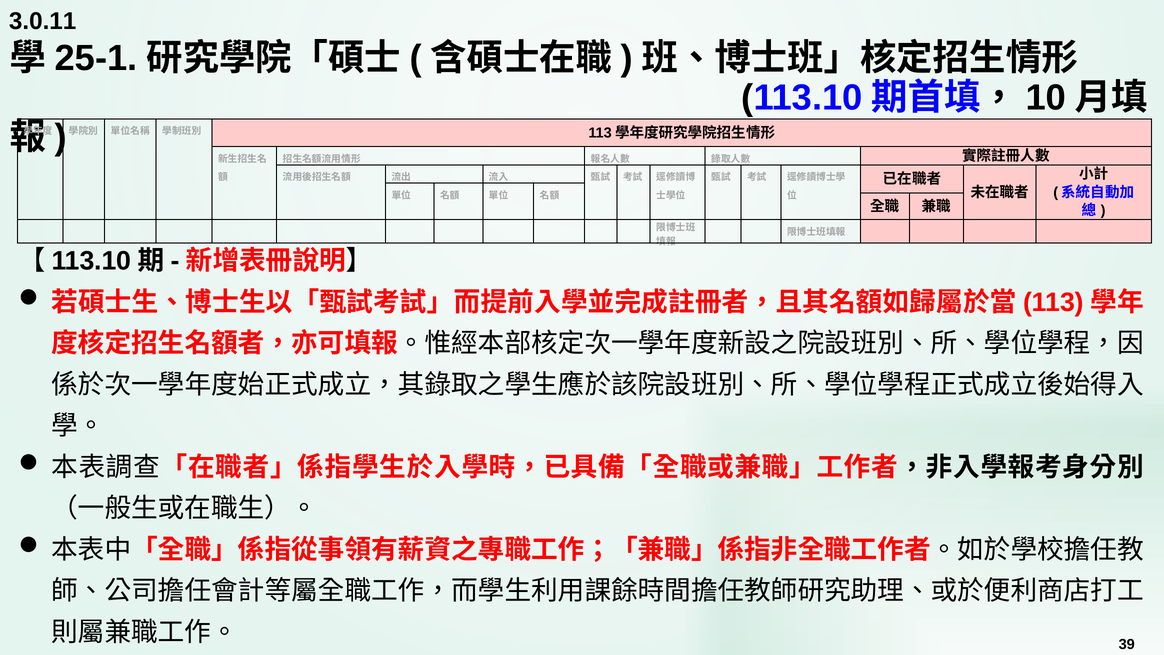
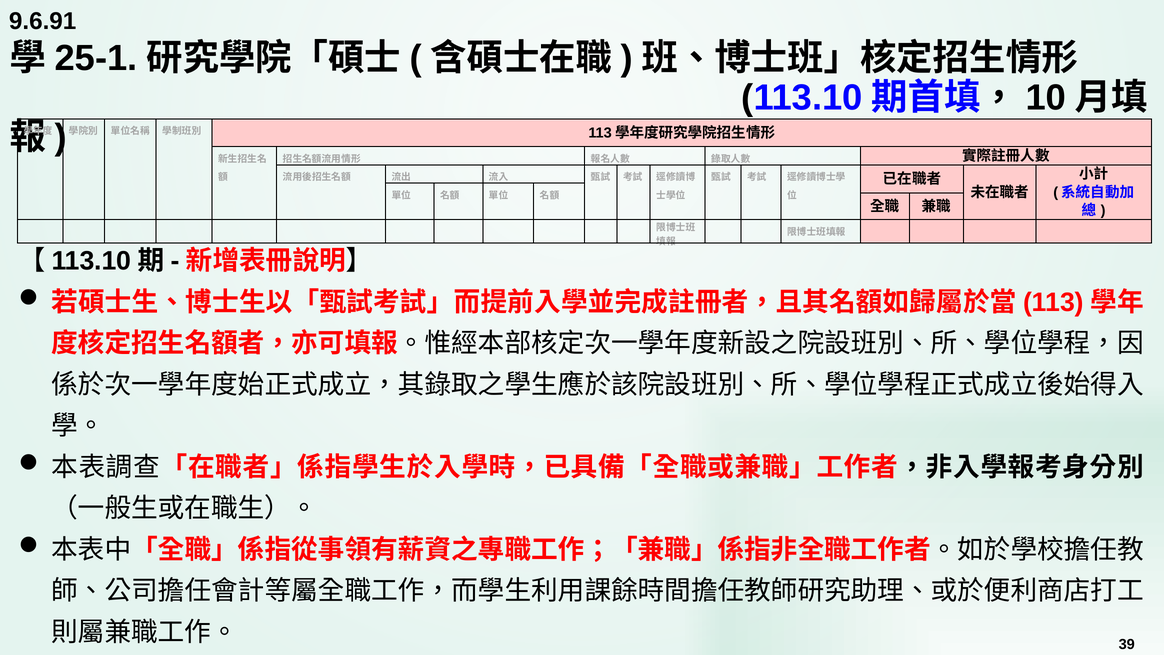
3.0.11: 3.0.11 -> 9.6.91
